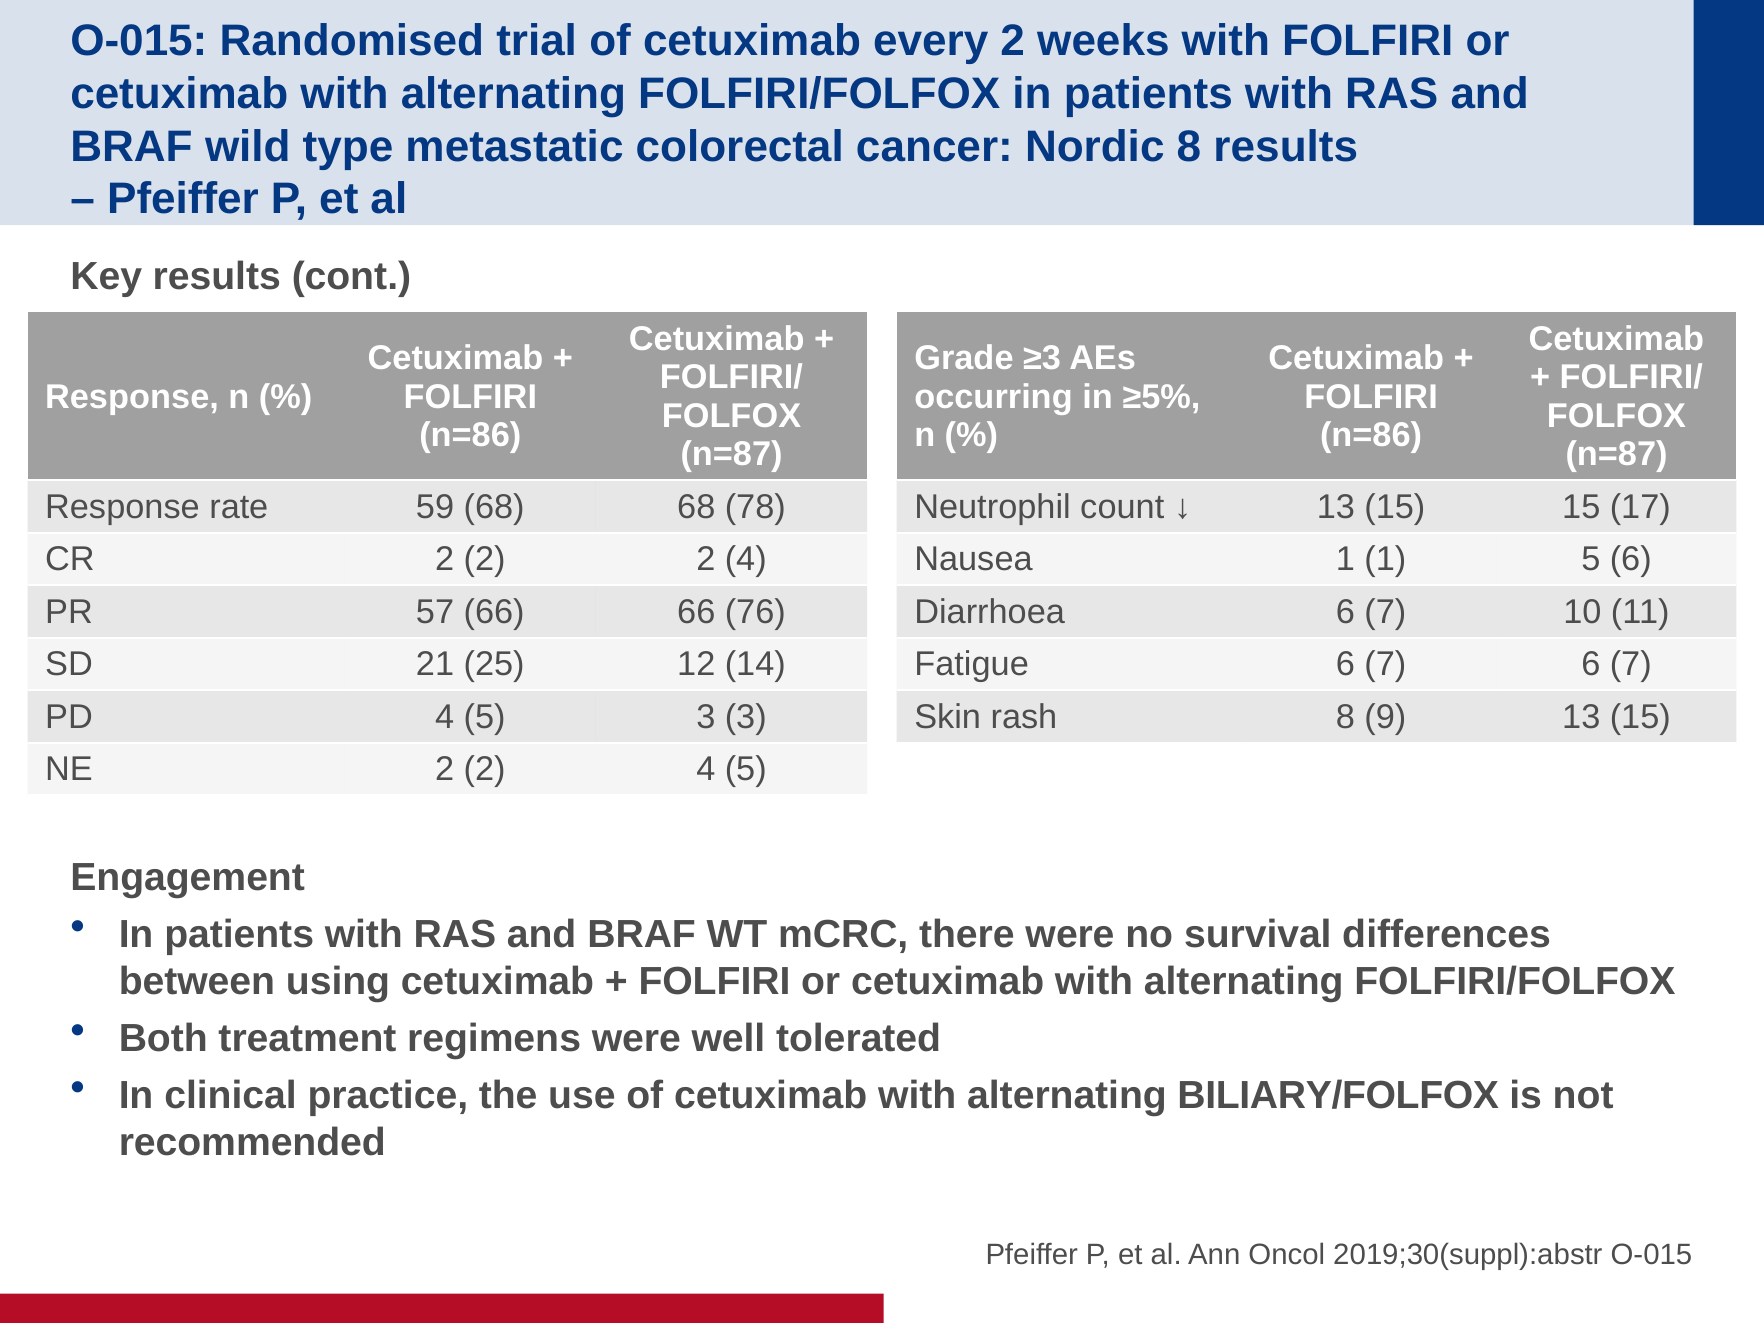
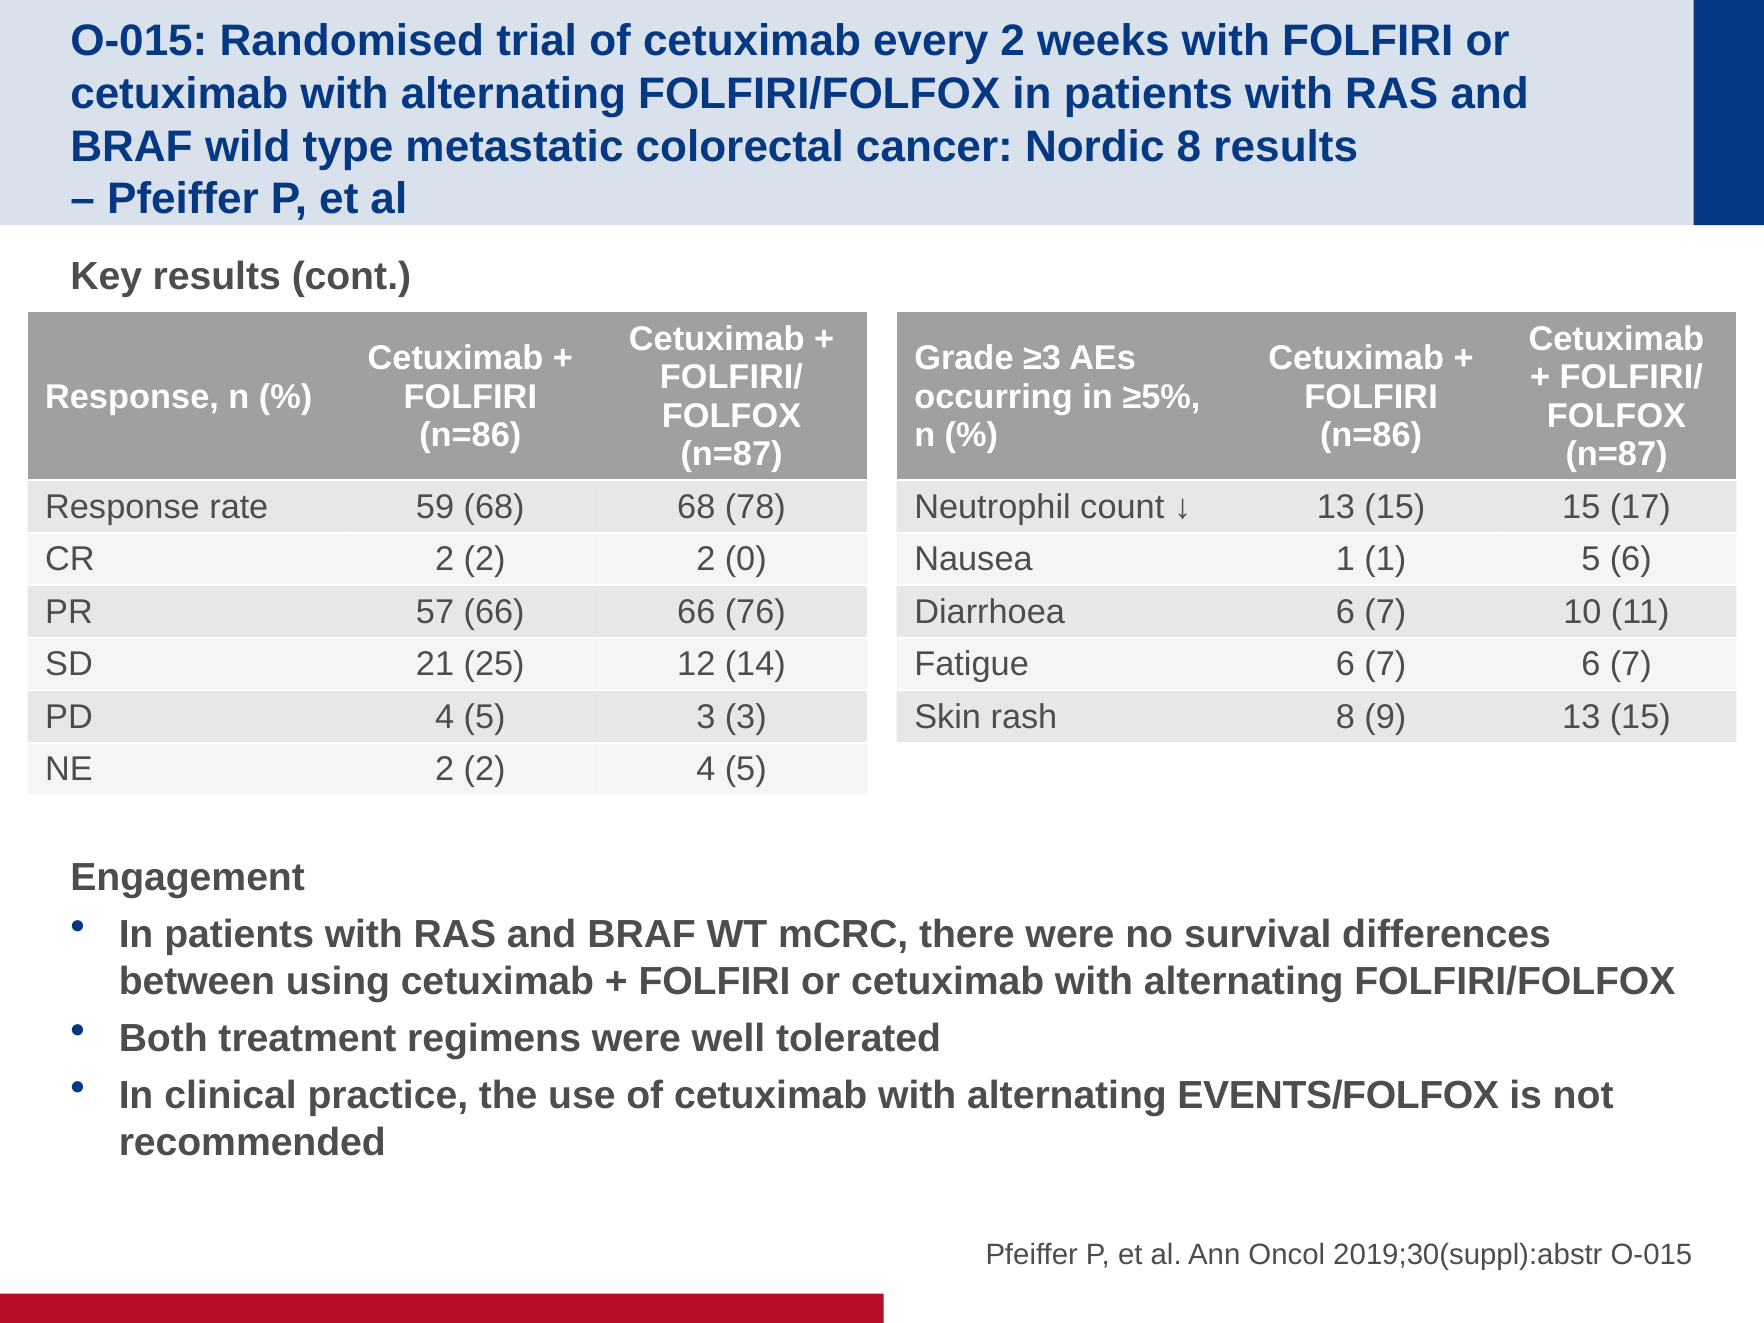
2 2 2 4: 4 -> 0
BILIARY/FOLFOX: BILIARY/FOLFOX -> EVENTS/FOLFOX
